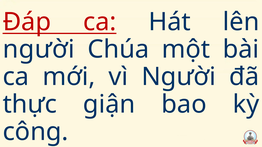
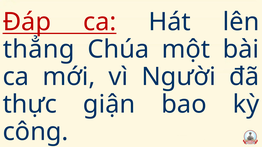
người at (39, 49): người -> thẳng
